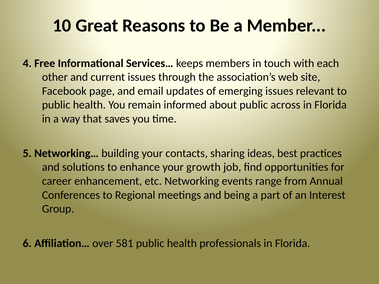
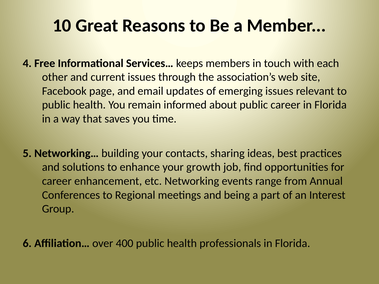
public across: across -> career
581: 581 -> 400
